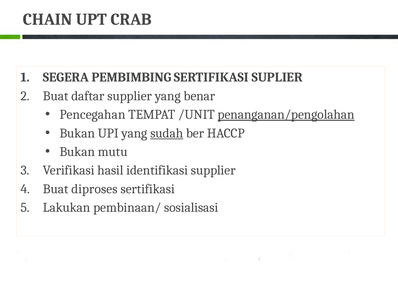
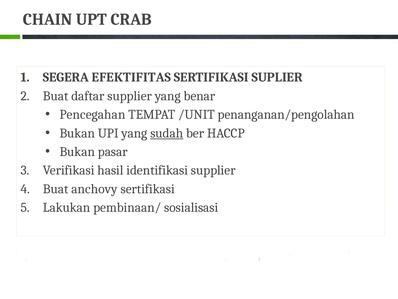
PEMBIMBING: PEMBIMBING -> EFEKTIFITAS
penanganan/pengolahan underline: present -> none
mutu: mutu -> pasar
diproses: diproses -> anchovy
